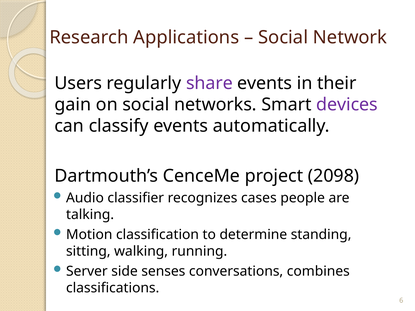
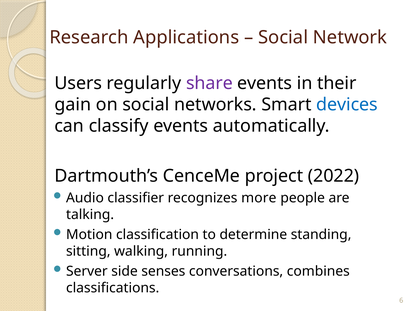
devices colour: purple -> blue
2098: 2098 -> 2022
cases: cases -> more
